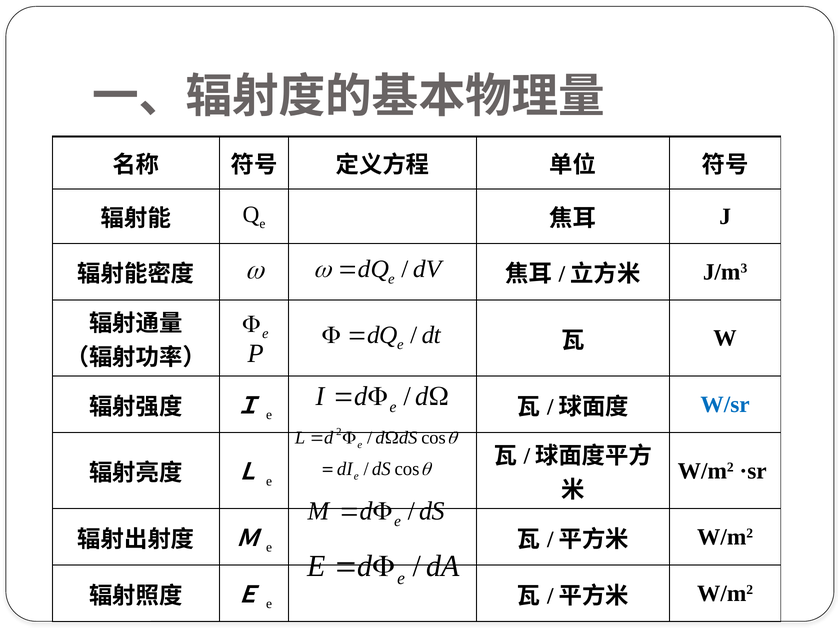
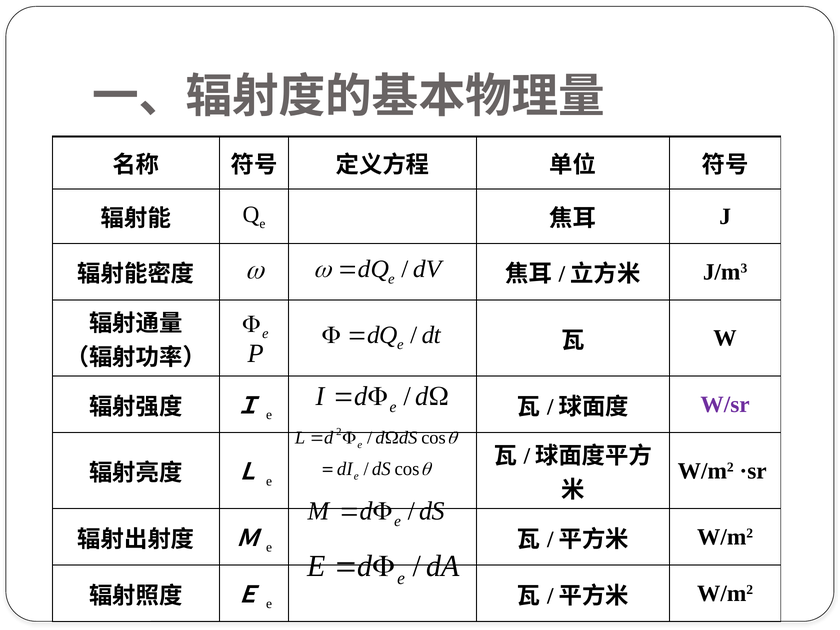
W/sr colour: blue -> purple
